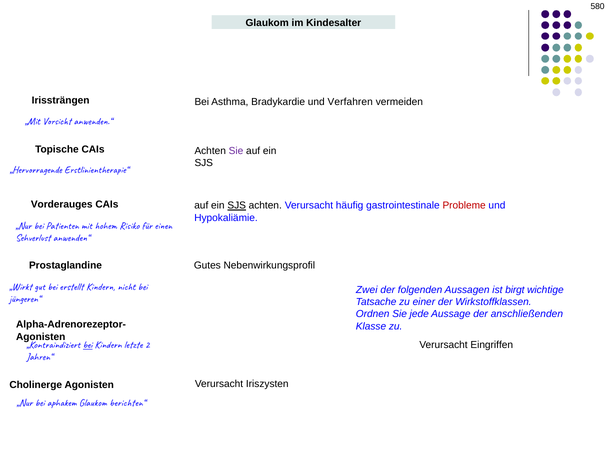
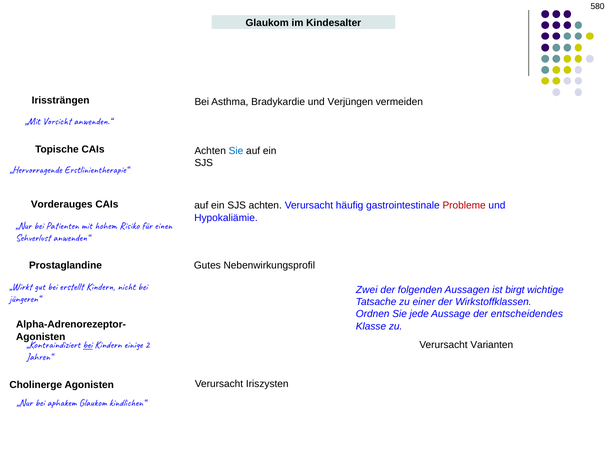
Verfahren: Verfahren -> Verjüngen
Sie at (236, 151) colour: purple -> blue
SJS at (237, 205) underline: present -> none
anschließenden: anschließenden -> entscheidendes
Eingriffen: Eingriffen -> Varianten
letzte: letzte -> einige
berichten“: berichten“ -> kindlichen“
